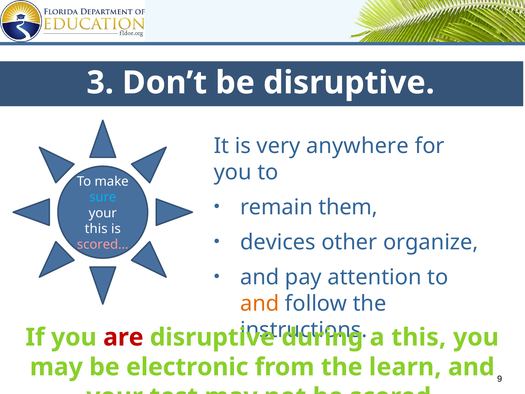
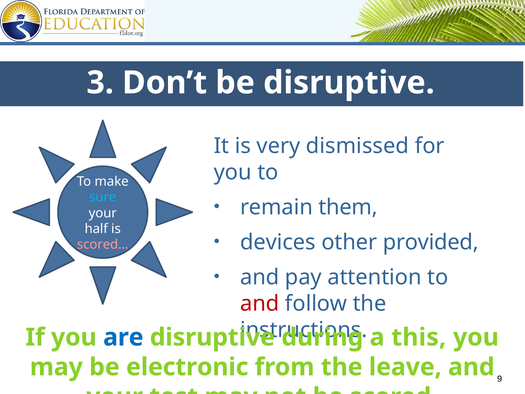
anywhere: anywhere -> dismissed
this at (96, 229): this -> half
organize: organize -> provided
and at (260, 303) colour: orange -> red
are colour: red -> blue
learn: learn -> leave
